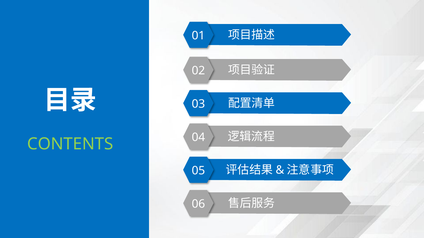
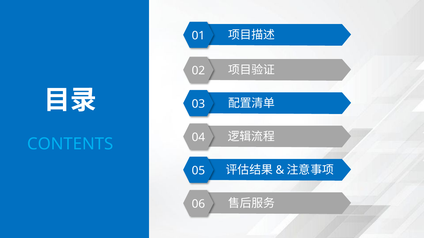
CONTENTS colour: light green -> light blue
